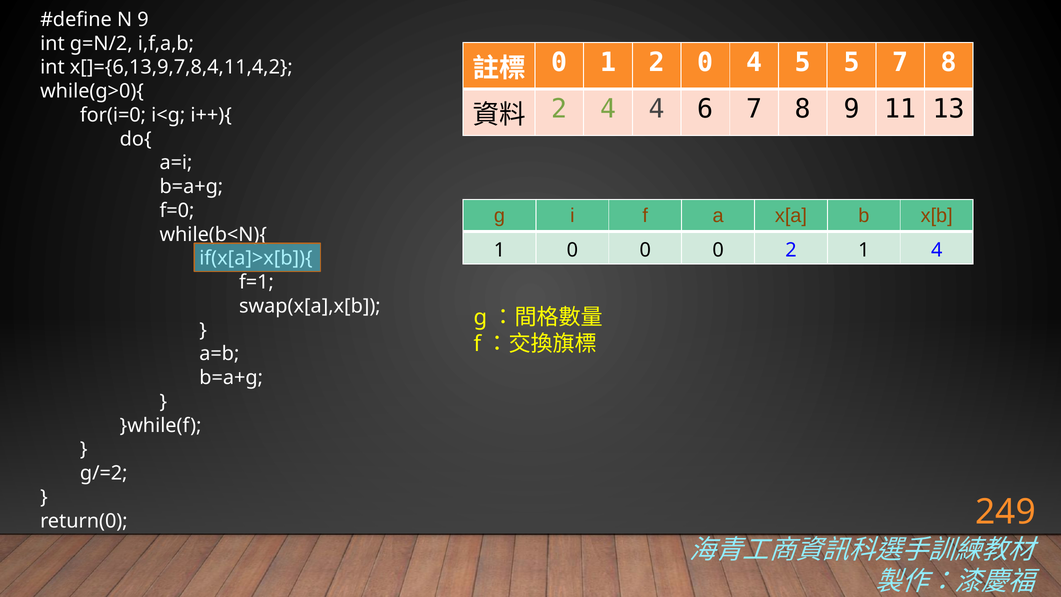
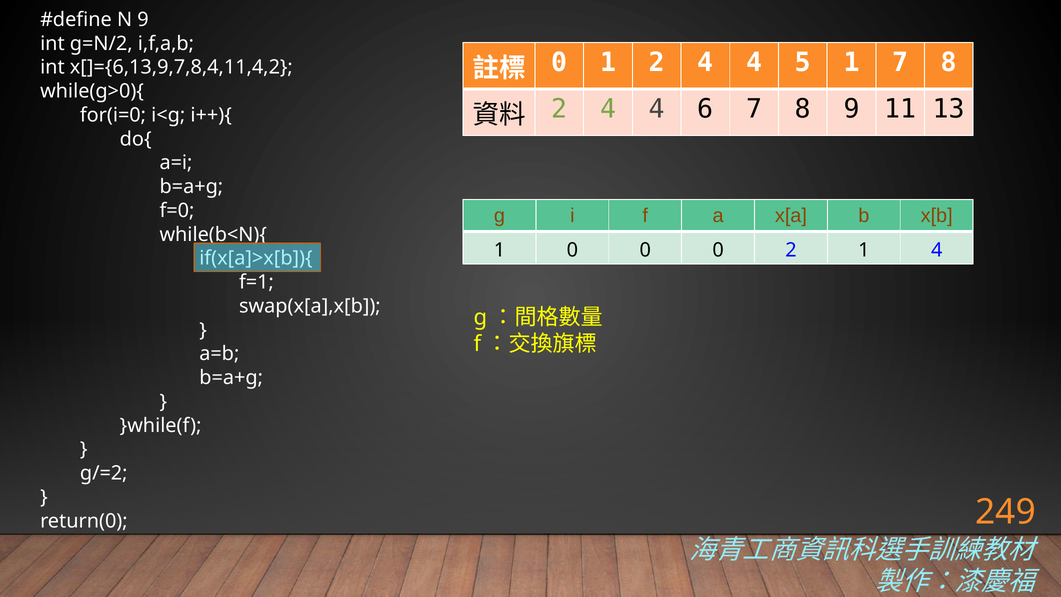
1 2 0: 0 -> 4
5 5: 5 -> 1
